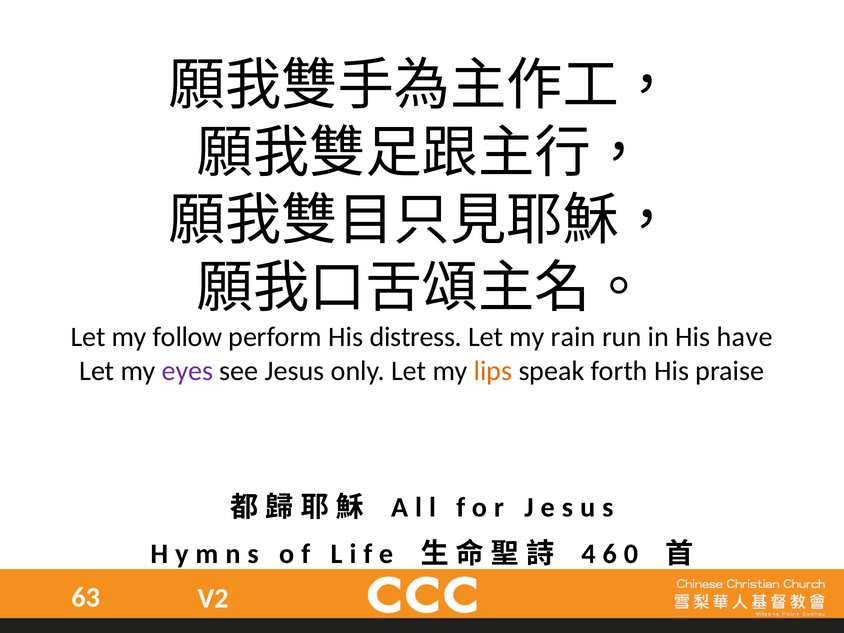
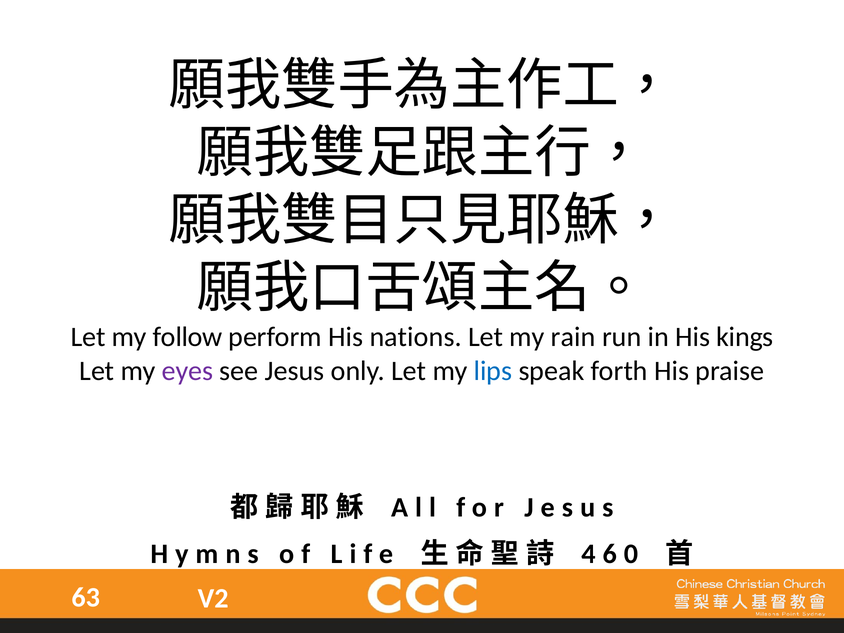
distress: distress -> nations
have: have -> kings
lips colour: orange -> blue
